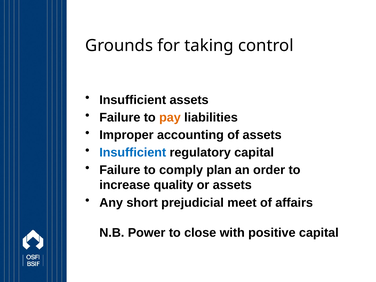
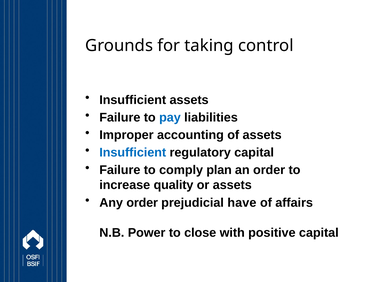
pay colour: orange -> blue
Any short: short -> order
meet: meet -> have
